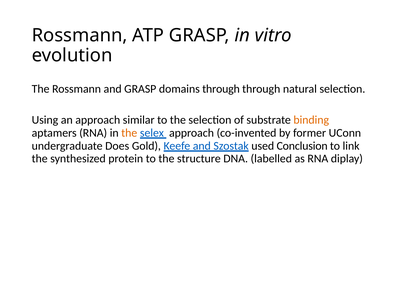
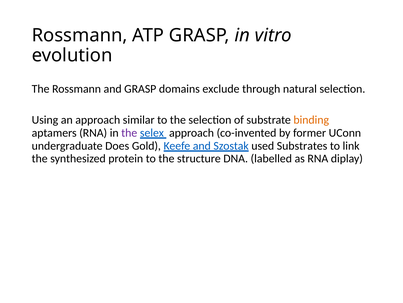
domains through: through -> exclude
the at (129, 133) colour: orange -> purple
Conclusion: Conclusion -> Substrates
